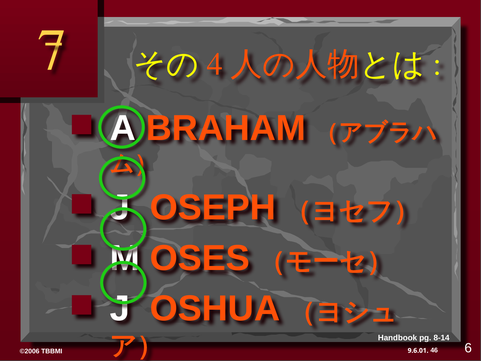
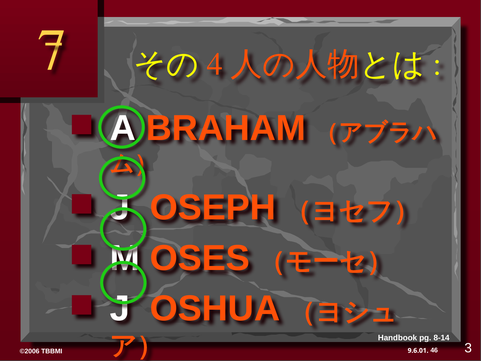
6: 6 -> 3
